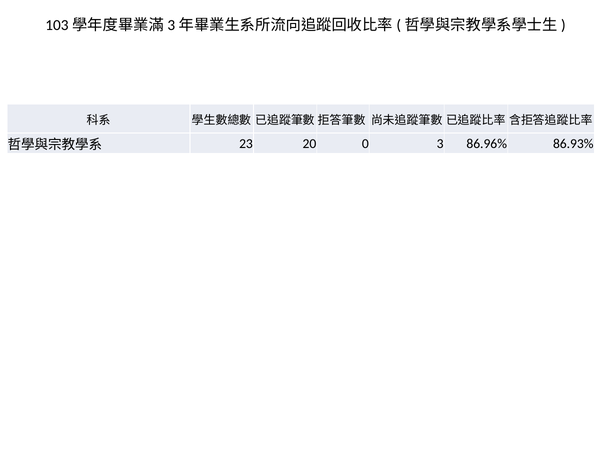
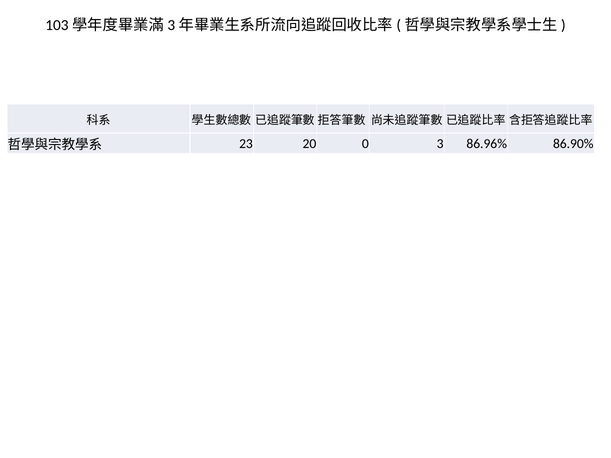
86.93%: 86.93% -> 86.90%
